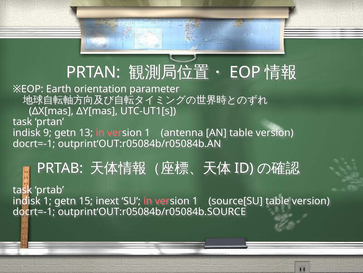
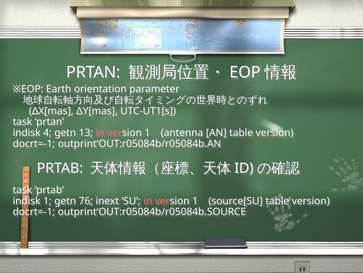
9: 9 -> 4
15: 15 -> 76
